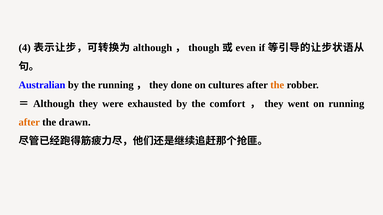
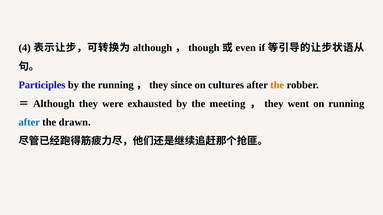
Australian: Australian -> Participles
done: done -> since
comfort: comfort -> meeting
after at (29, 123) colour: orange -> blue
